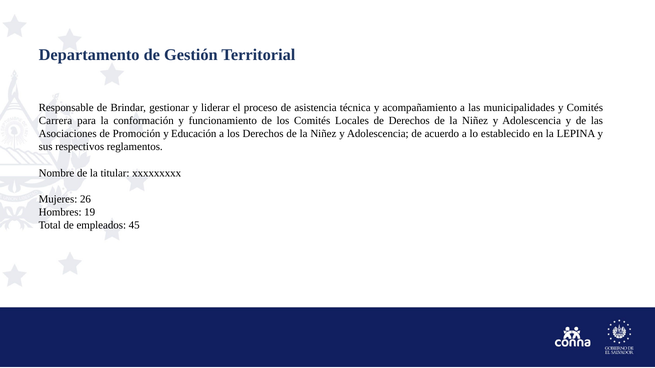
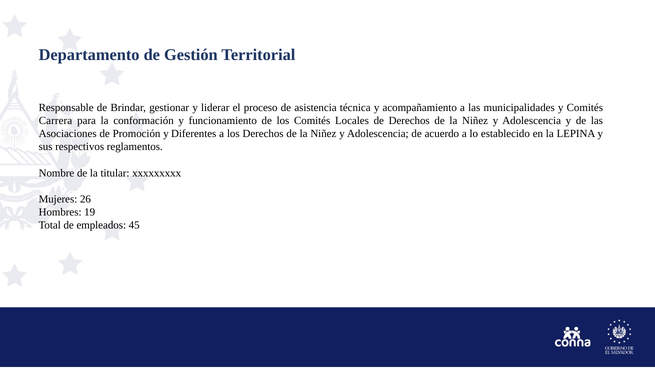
Educación: Educación -> Diferentes
